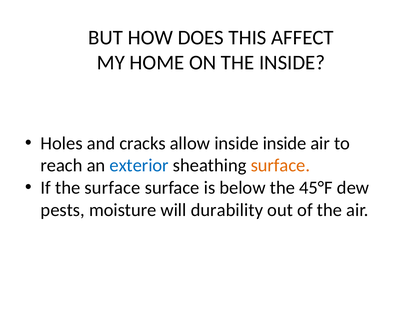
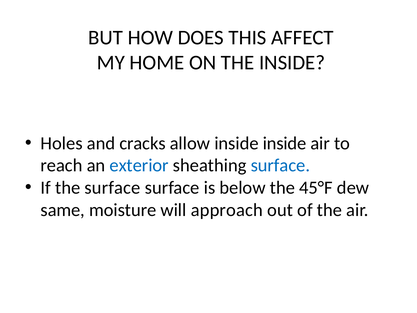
surface at (280, 165) colour: orange -> blue
pests: pests -> same
durability: durability -> approach
